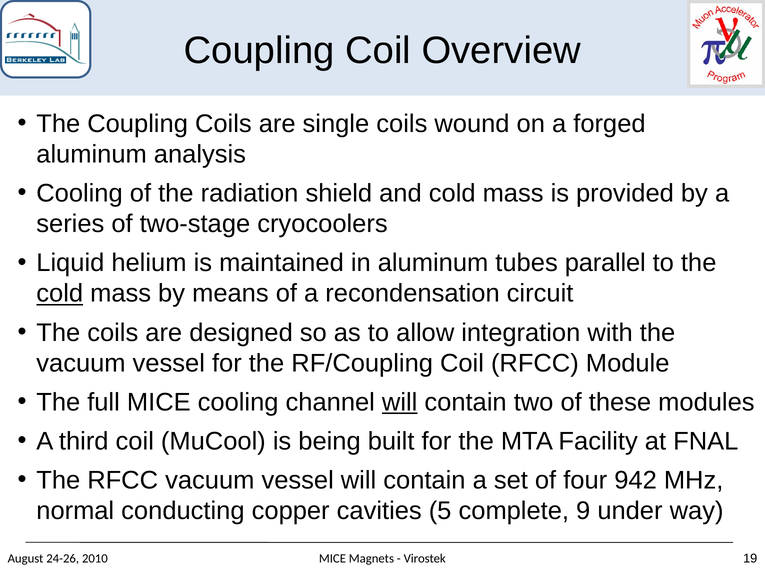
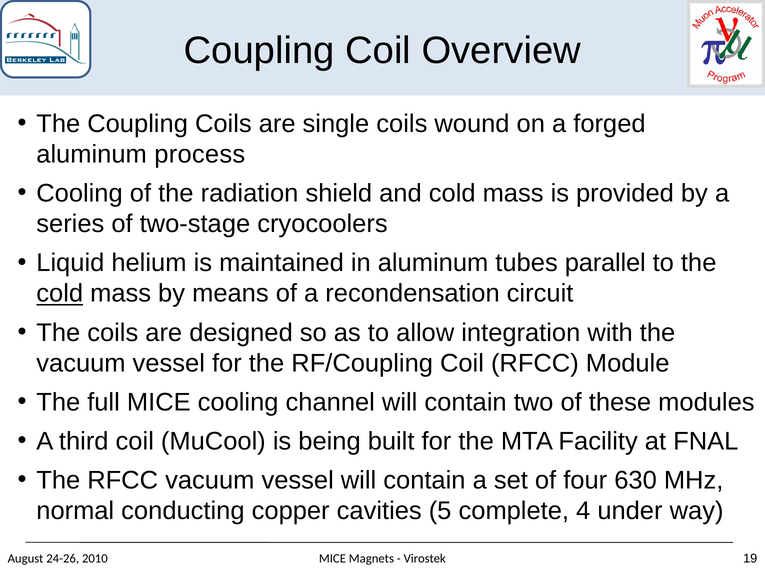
analysis: analysis -> process
will at (400, 403) underline: present -> none
942: 942 -> 630
9: 9 -> 4
